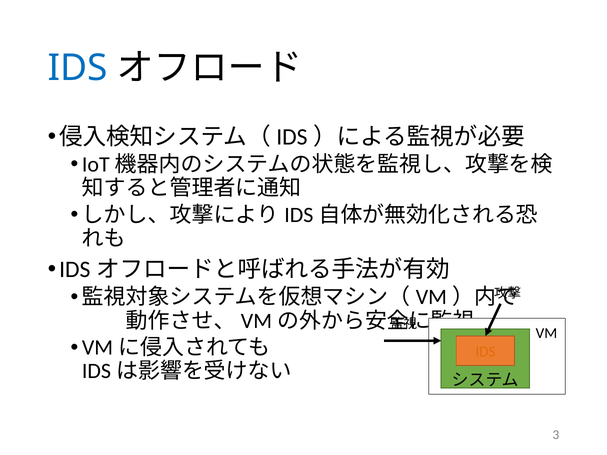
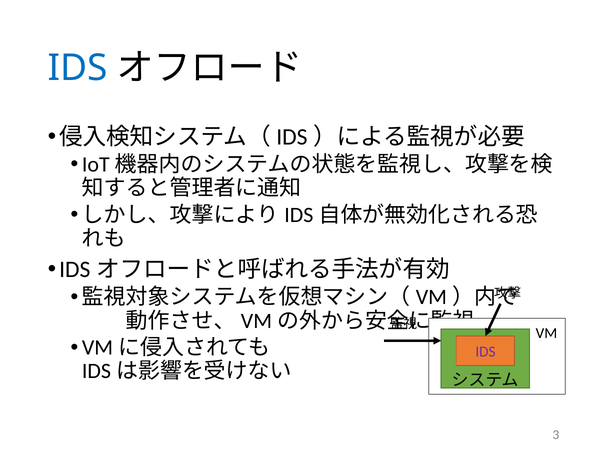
IDS at (485, 352) colour: orange -> purple
